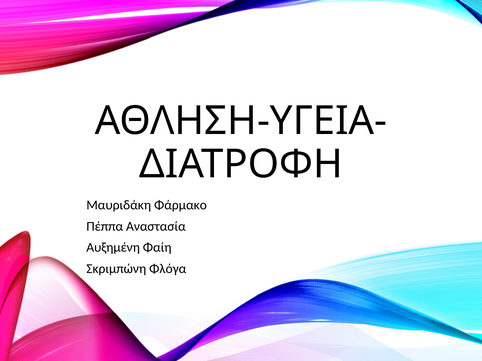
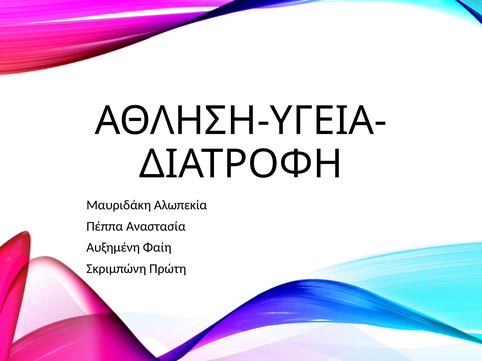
Φάρμακο: Φάρμακο -> Αλωπεκία
Φλόγα: Φλόγα -> Πρώτη
